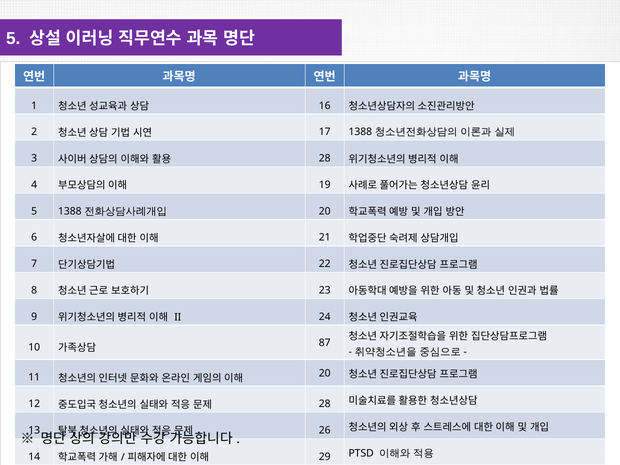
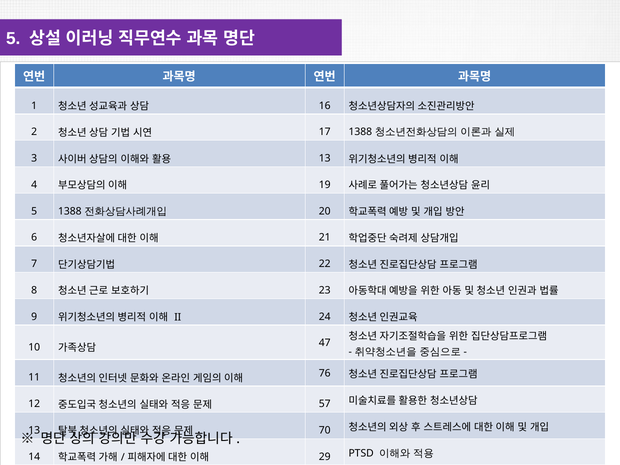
28 at (325, 158): 28 -> 13
87: 87 -> 47
20 at (325, 373): 20 -> 76
28 at (325, 404): 28 -> 57
26: 26 -> 70
